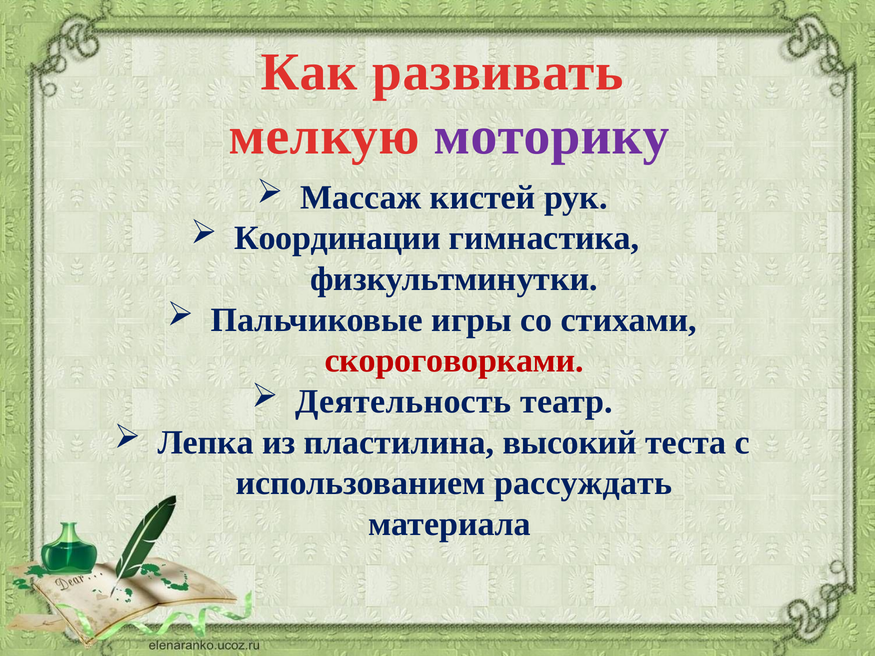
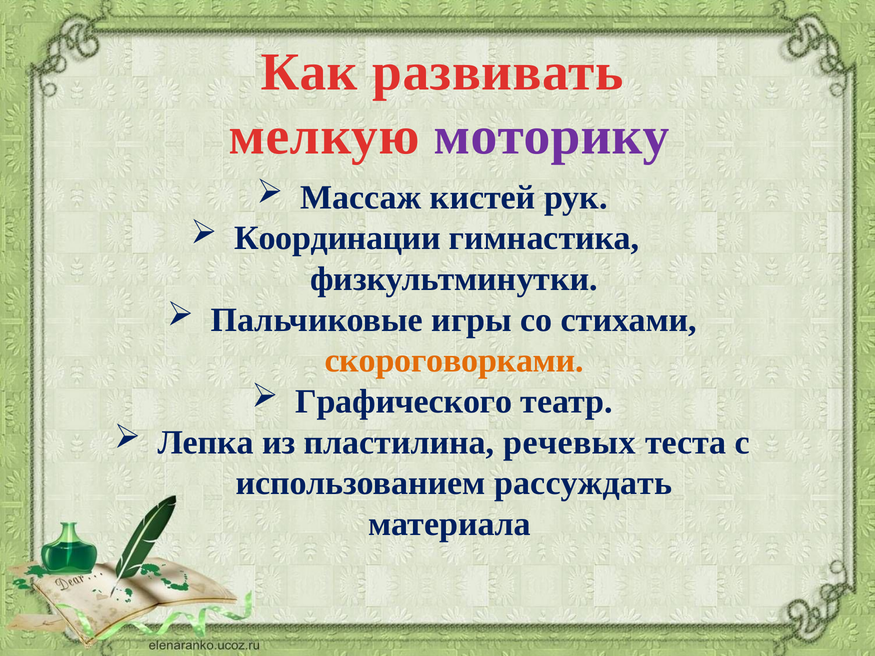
скороговорками colour: red -> orange
Деятельность: Деятельность -> Графического
высокий: высокий -> речевых
